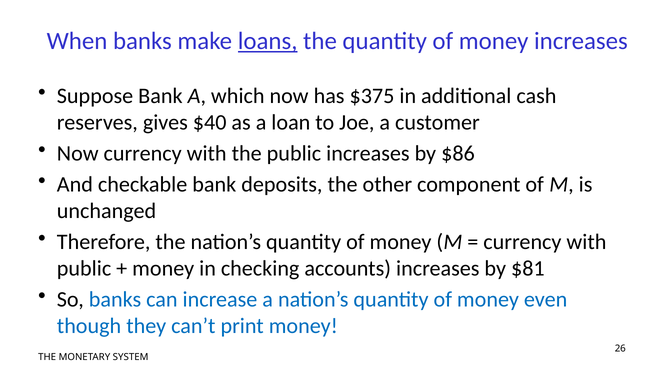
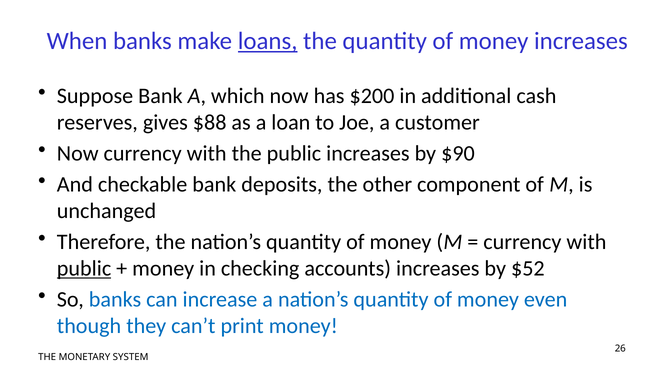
$375: $375 -> $200
$40: $40 -> $88
$86: $86 -> $90
public at (84, 269) underline: none -> present
$81: $81 -> $52
